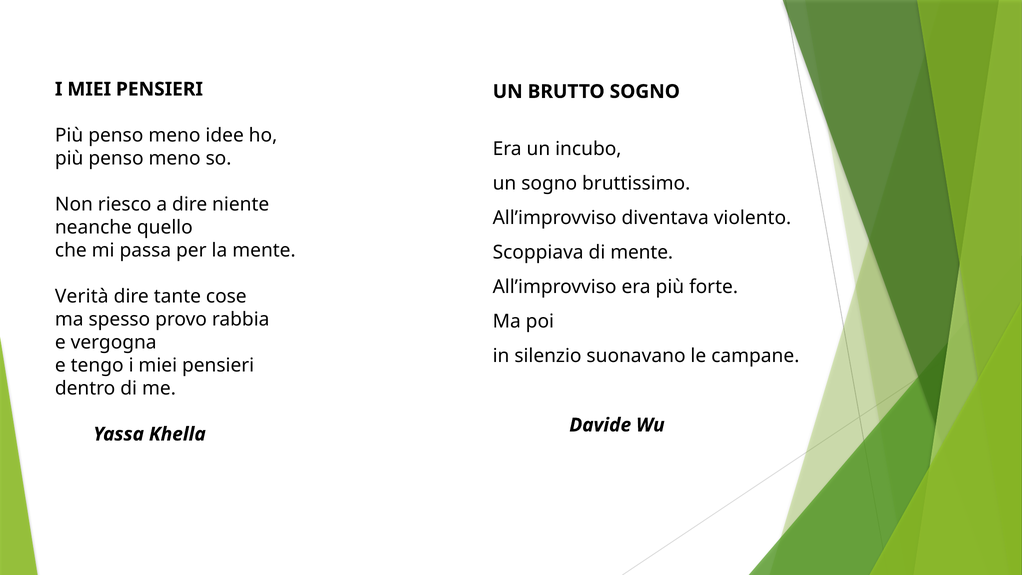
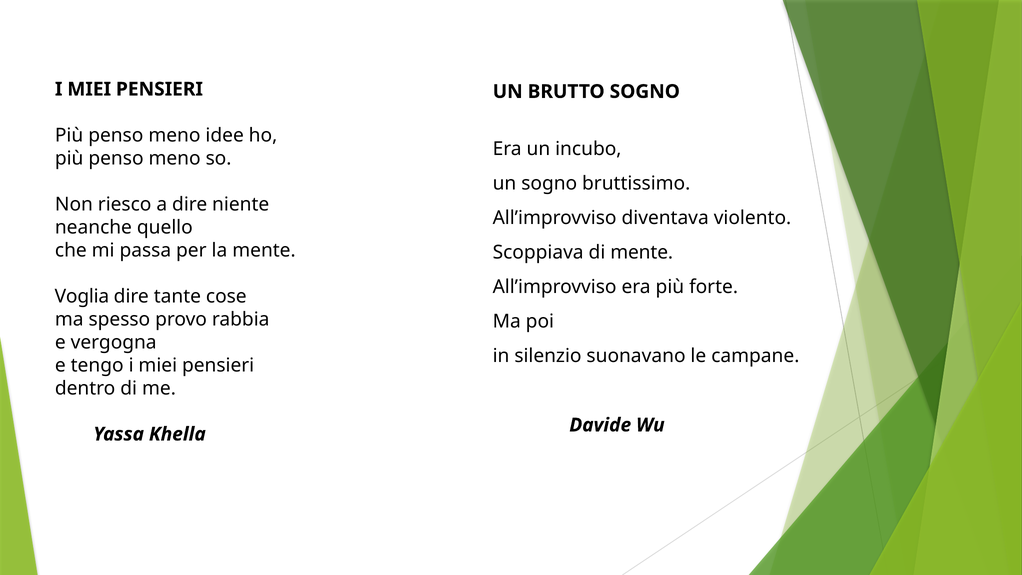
Verità: Verità -> Voglia
